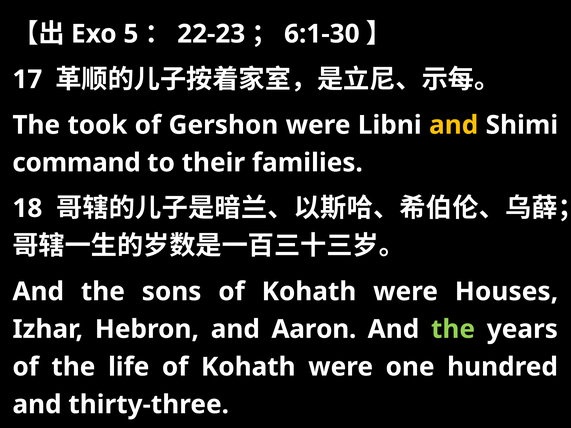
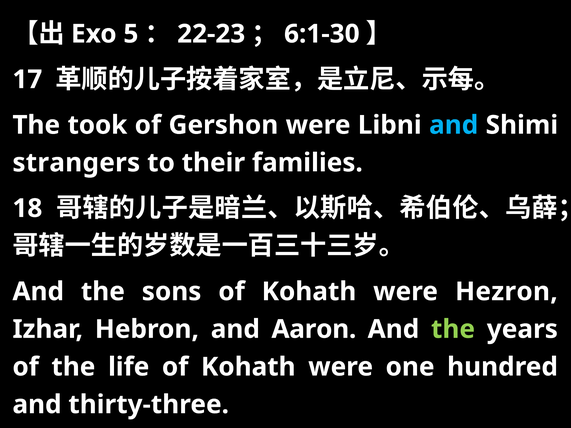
and at (454, 125) colour: yellow -> light blue
command: command -> strangers
Houses: Houses -> Hezron
